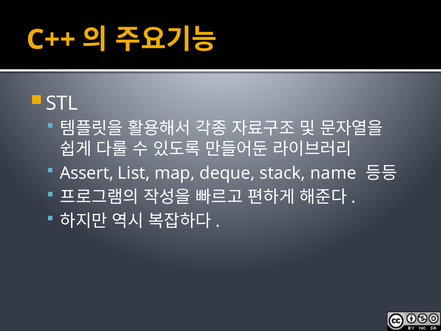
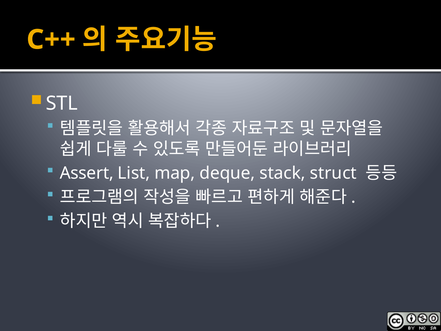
name: name -> struct
